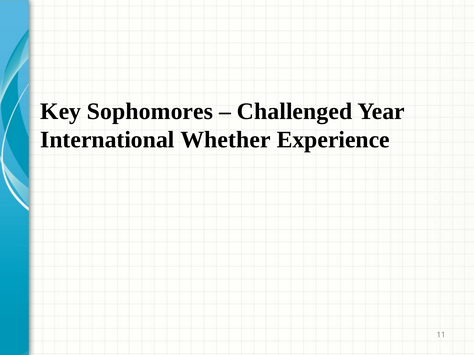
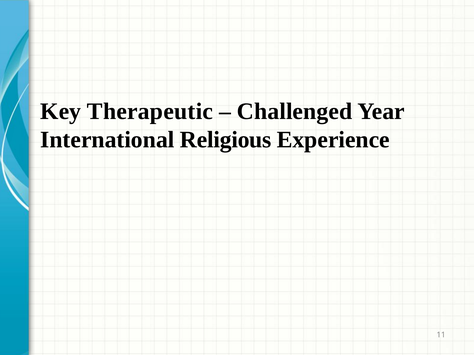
Sophomores: Sophomores -> Therapeutic
Whether: Whether -> Religious
